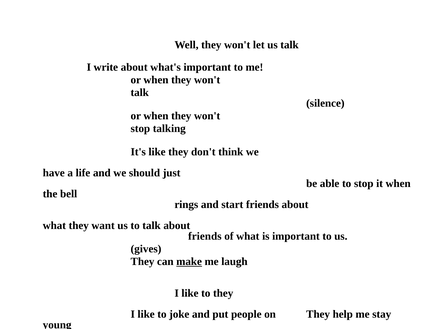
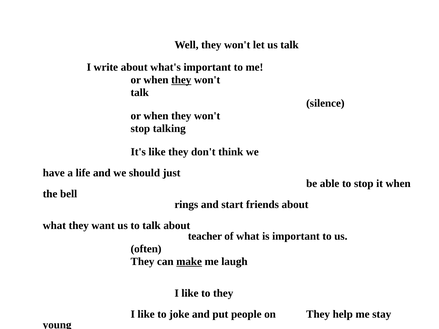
they at (181, 80) underline: none -> present
friends at (205, 236): friends -> teacher
gives: gives -> often
